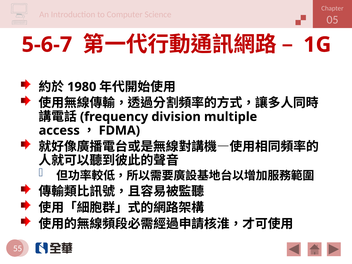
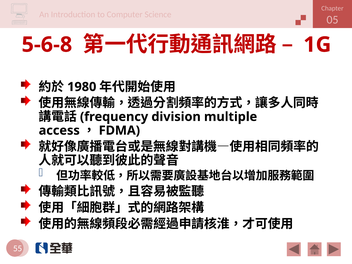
5-6-7: 5-6-7 -> 5-6-8
